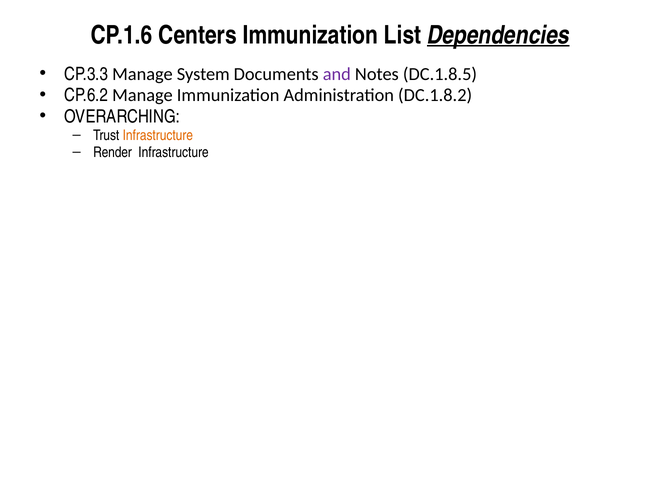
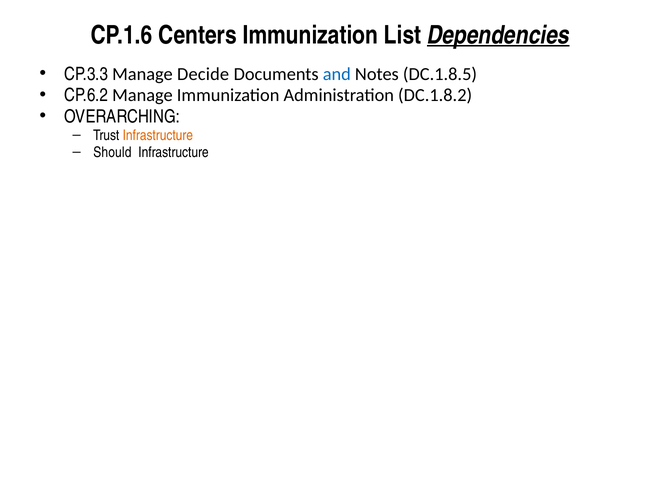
System: System -> Decide
and colour: purple -> blue
Render: Render -> Should
